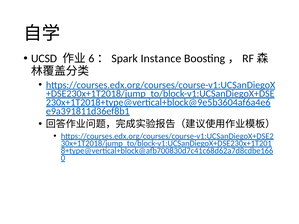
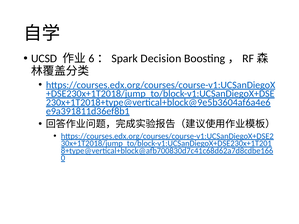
Instance: Instance -> Decision
